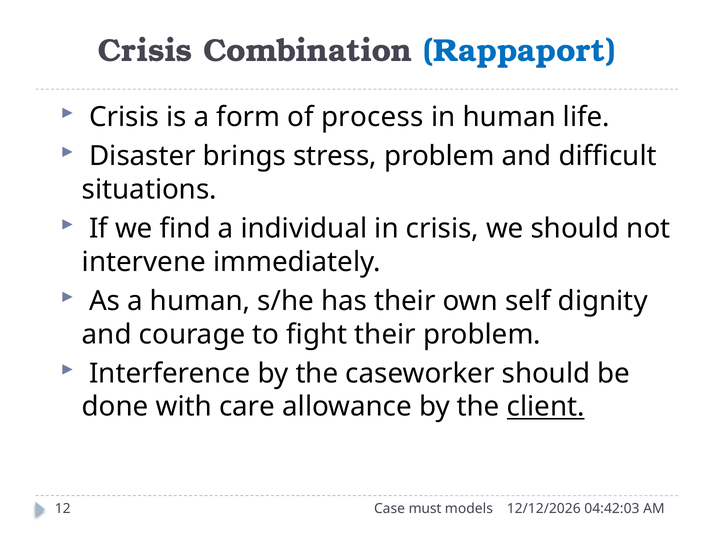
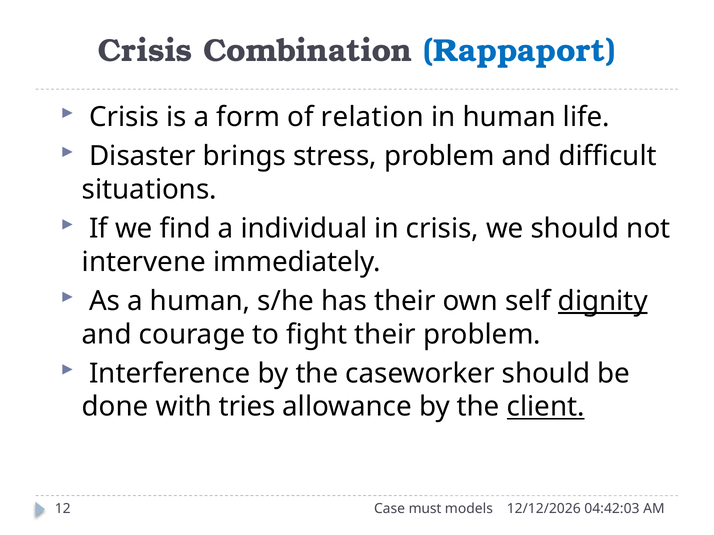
process: process -> relation
dignity underline: none -> present
care: care -> tries
